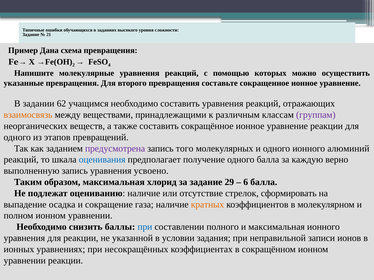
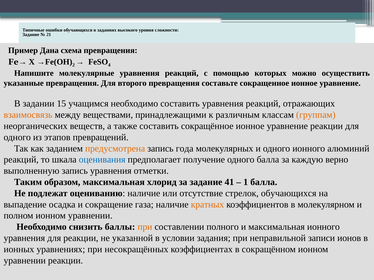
62: 62 -> 15
группам colour: purple -> orange
предусмотрена colour: purple -> orange
того: того -> года
усвоено: усвоено -> отметки
29: 29 -> 41
6: 6 -> 1
стрелок сформировать: сформировать -> обучающихся
при at (145, 227) colour: blue -> orange
